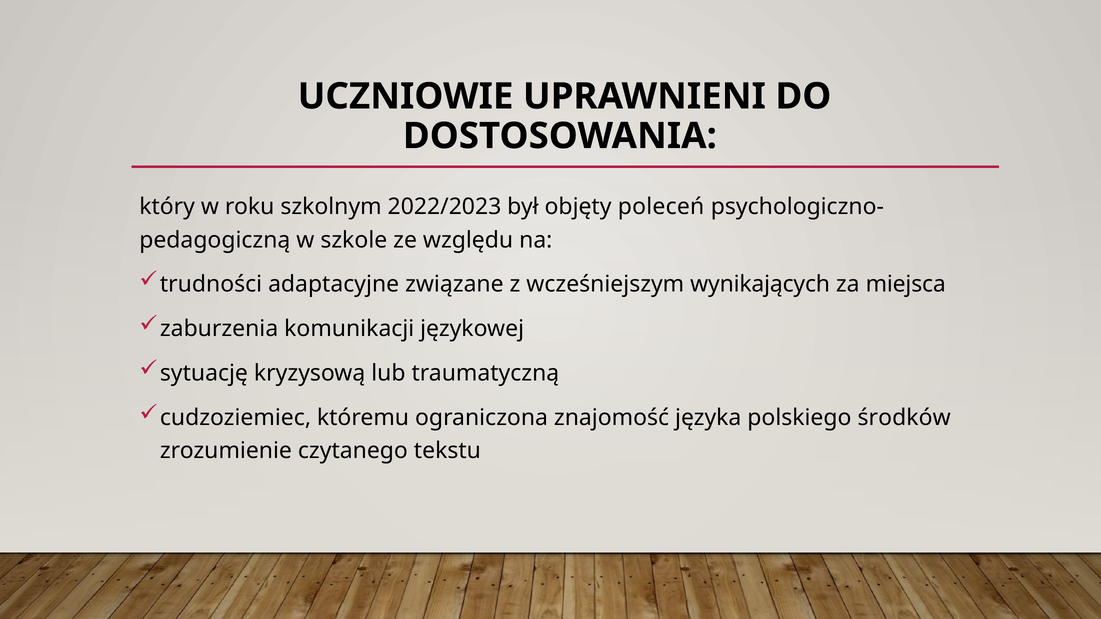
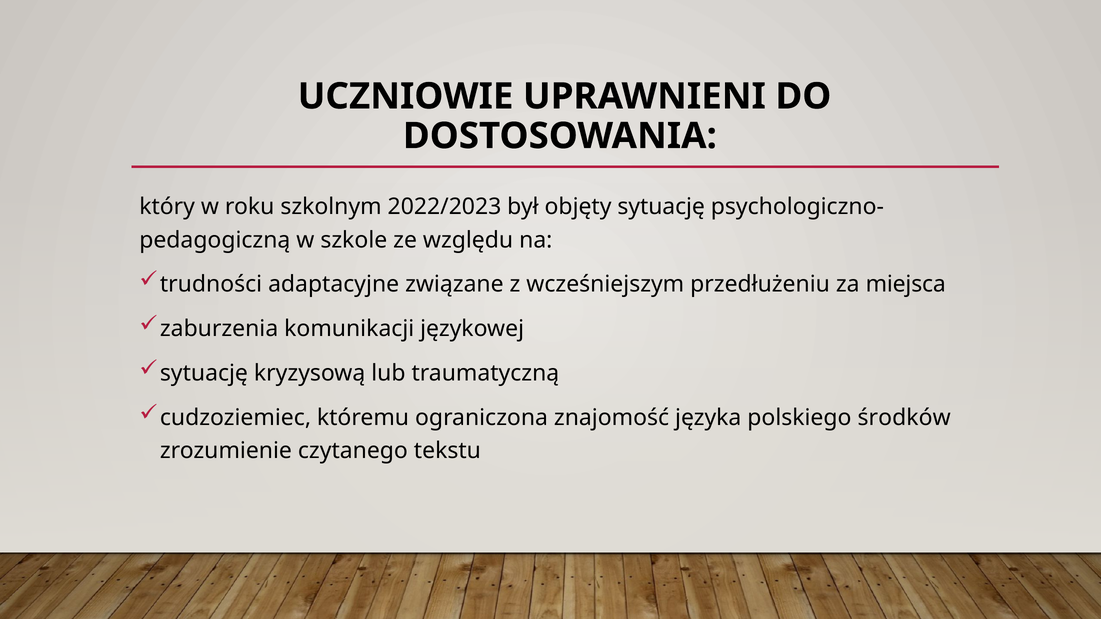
objęty poleceń: poleceń -> sytuację
wynikających: wynikających -> przedłużeniu
